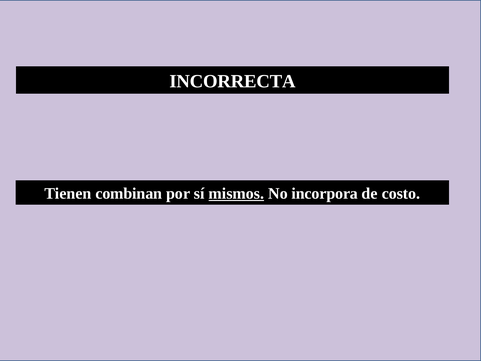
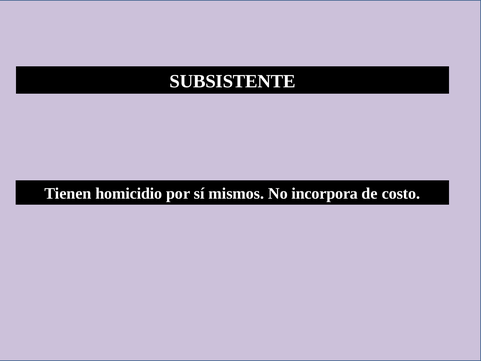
INCORRECTA: INCORRECTA -> SUBSISTENTE
combinan: combinan -> homicidio
mismos underline: present -> none
